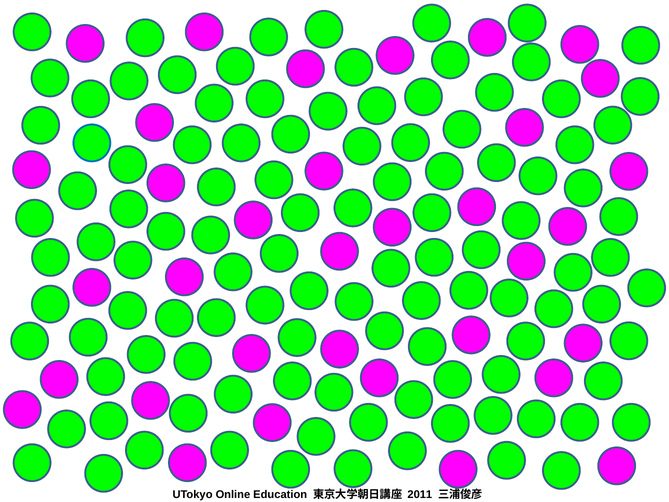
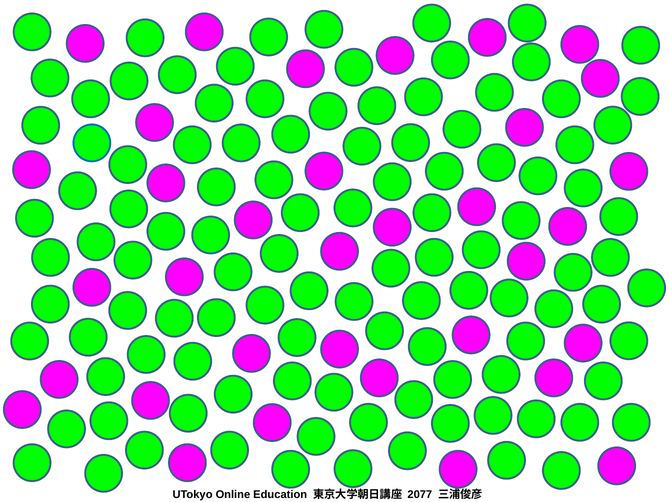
2011: 2011 -> 2077
